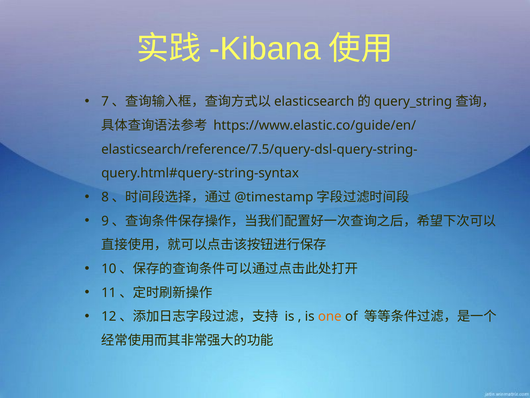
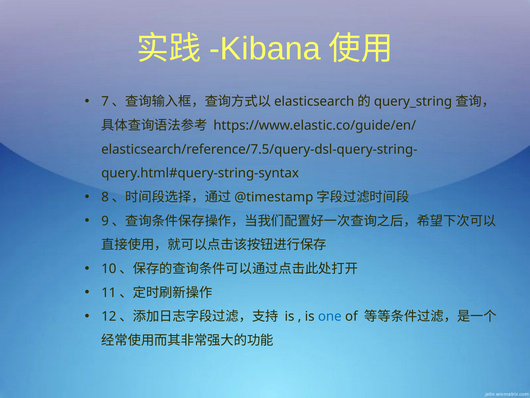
one colour: orange -> blue
